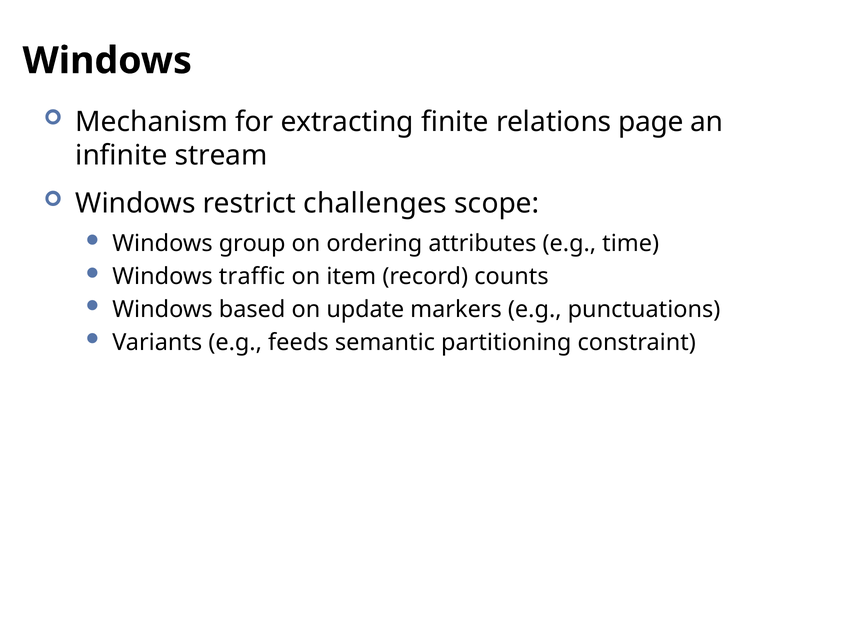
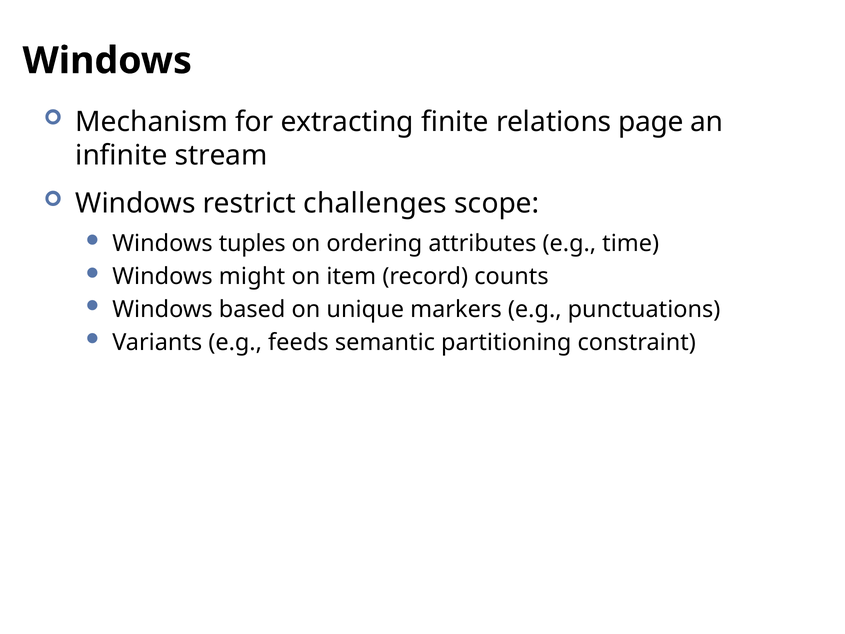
group: group -> tuples
traffic: traffic -> might
update: update -> unique
